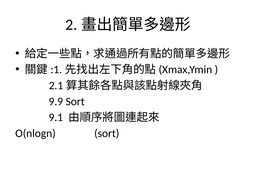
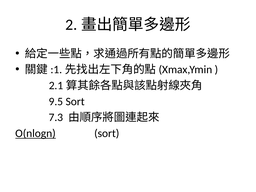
9.9: 9.9 -> 9.5
9.1: 9.1 -> 7.3
O(nlogn underline: none -> present
